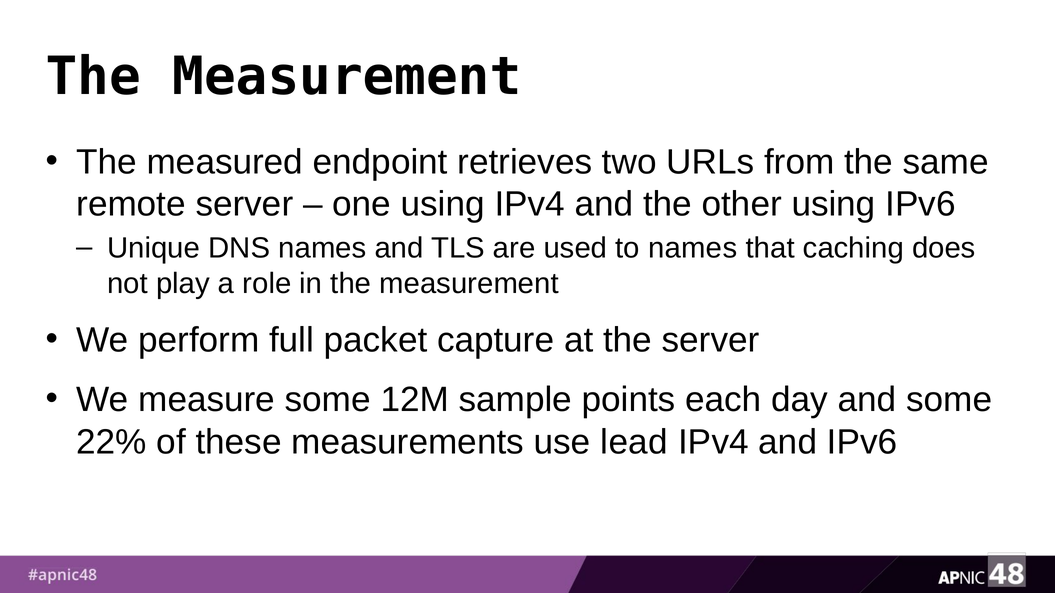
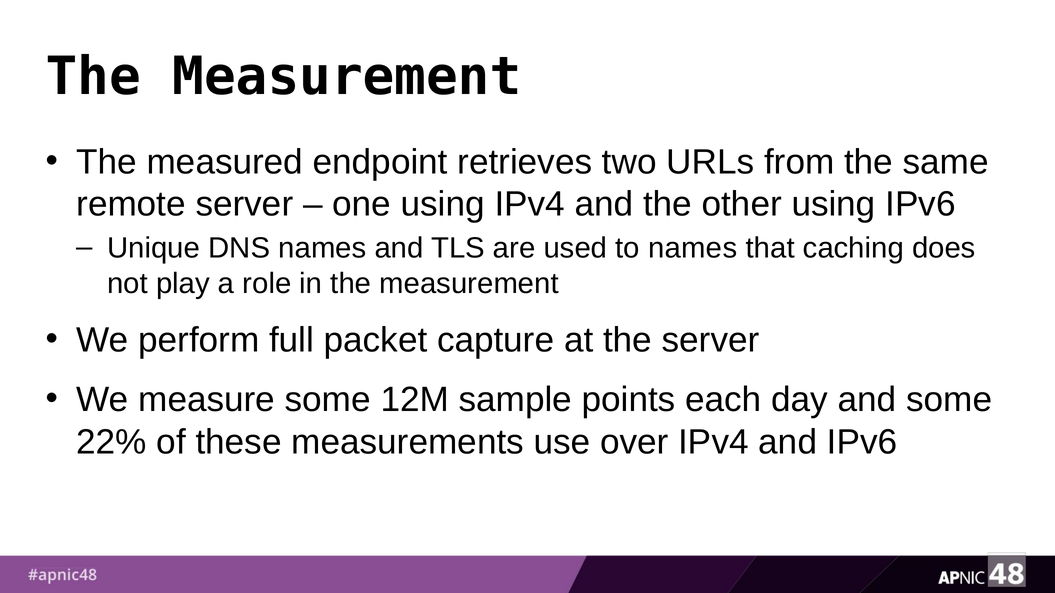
lead: lead -> over
